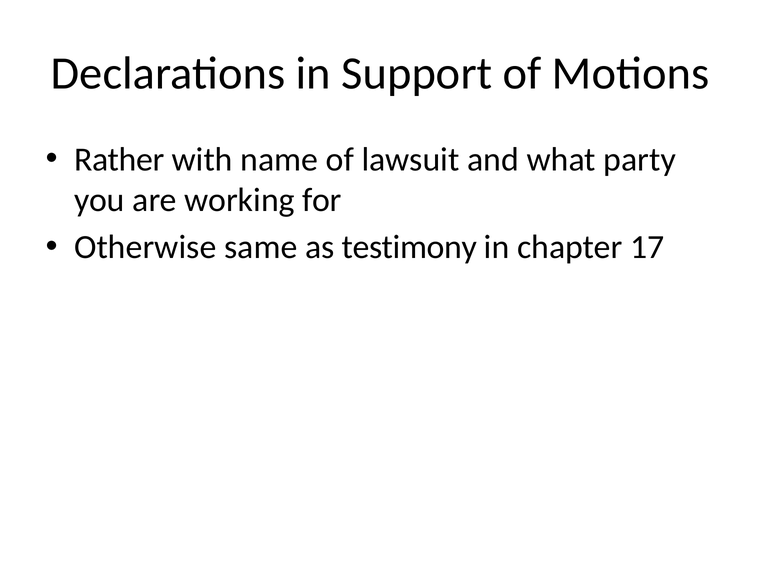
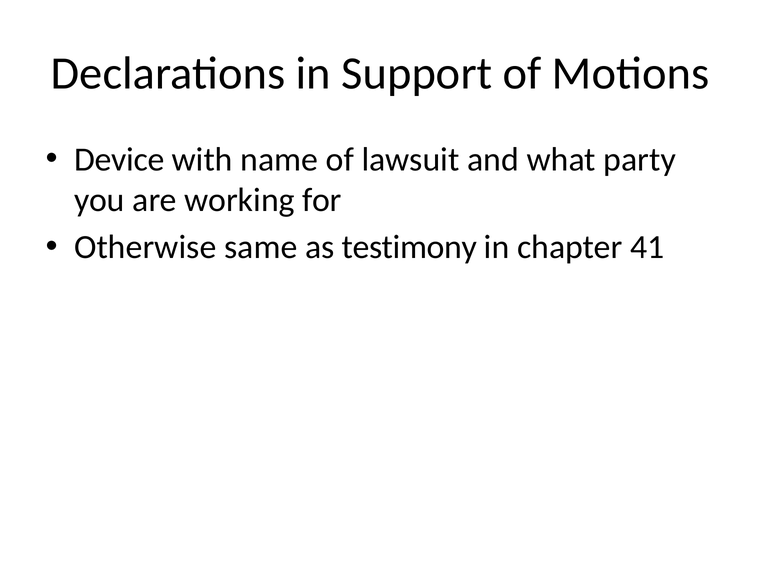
Rather: Rather -> Device
17: 17 -> 41
